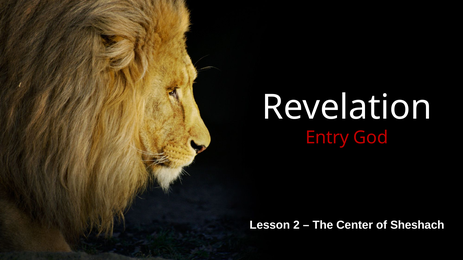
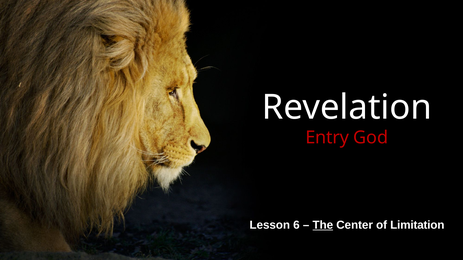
2: 2 -> 6
The underline: none -> present
Sheshach: Sheshach -> Limitation
